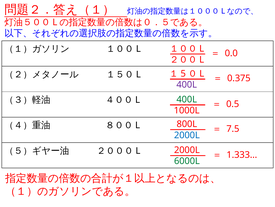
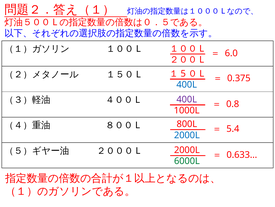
0.0: 0.0 -> 6.0
400L at (187, 84) colour: purple -> blue
400L at (187, 99) colour: green -> purple
0.5: 0.5 -> 0.8
7.5: 7.5 -> 5.4
1.333…: 1.333… -> 0.633…
